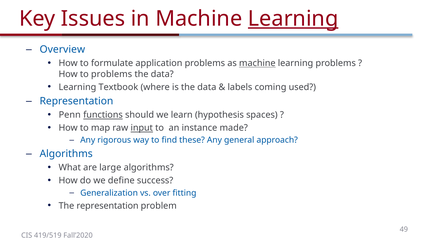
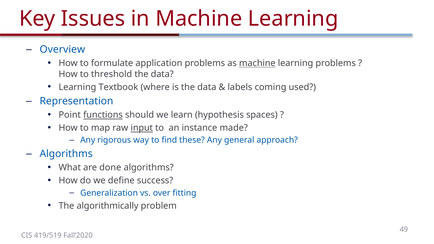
Learning at (293, 19) underline: present -> none
to problems: problems -> threshold
Penn: Penn -> Point
large: large -> done
The representation: representation -> algorithmically
